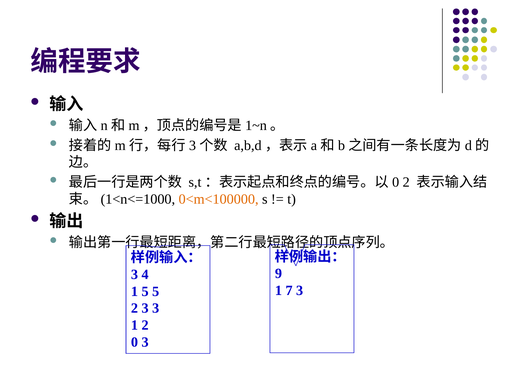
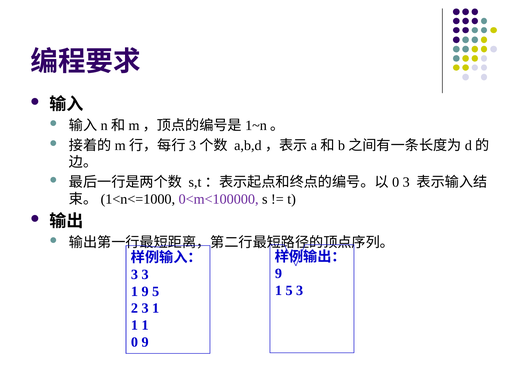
2 at (406, 182): 2 -> 3
0<m<100000 colour: orange -> purple
3 4: 4 -> 3
1 7: 7 -> 5
1 5: 5 -> 9
2 3 3: 3 -> 1
2 at (145, 325): 2 -> 1
0 3: 3 -> 9
